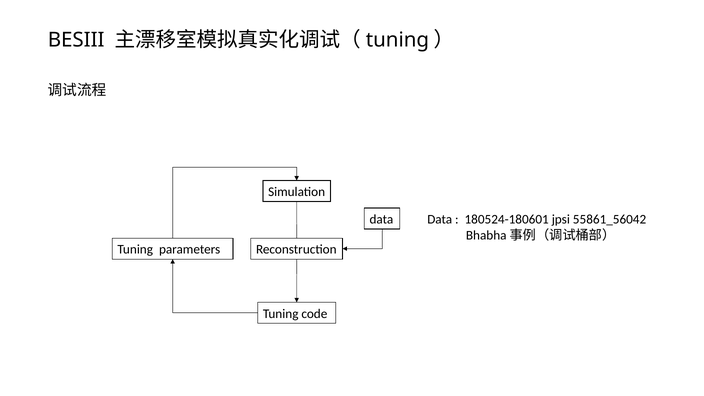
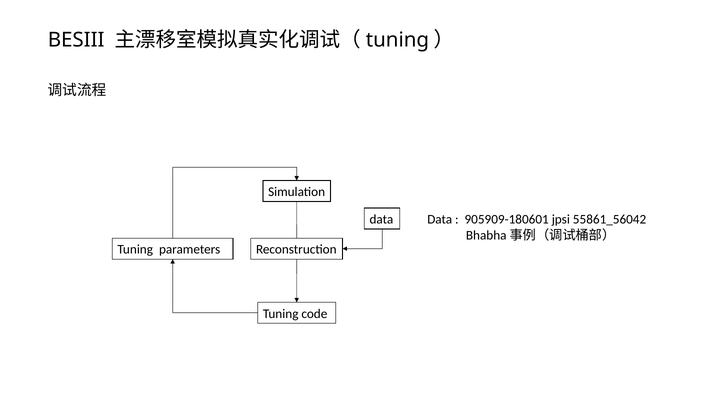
180524-180601: 180524-180601 -> 905909-180601
